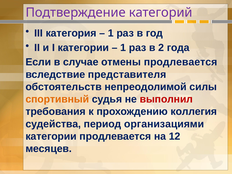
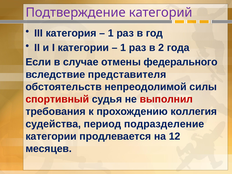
отмены продлевается: продлевается -> федерального
спортивный colour: orange -> red
организациями: организациями -> подразделение
